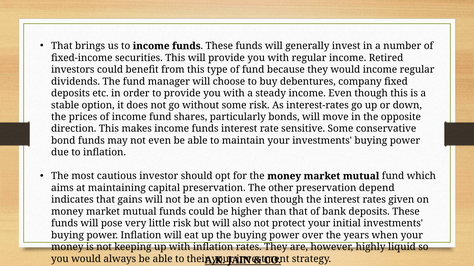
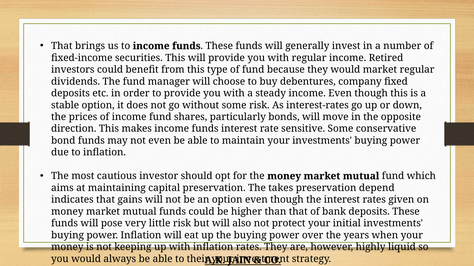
would income: income -> market
other: other -> takes
